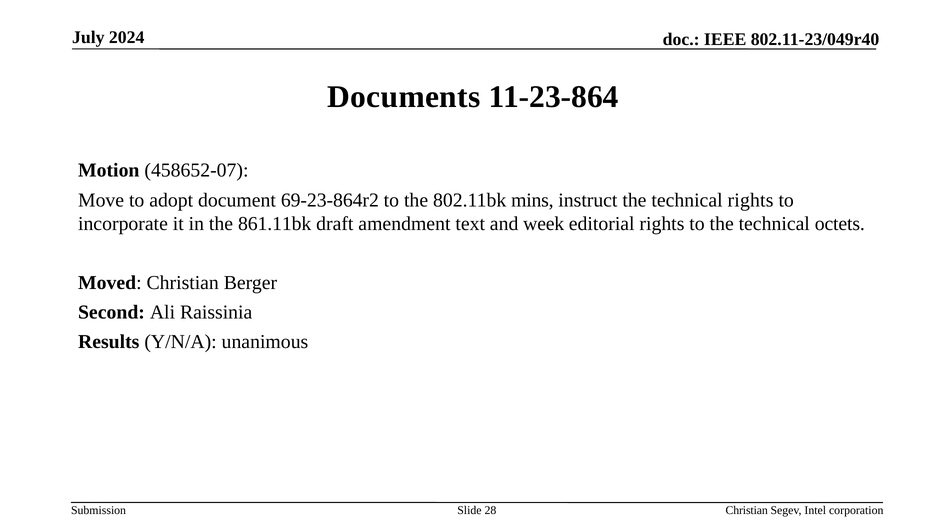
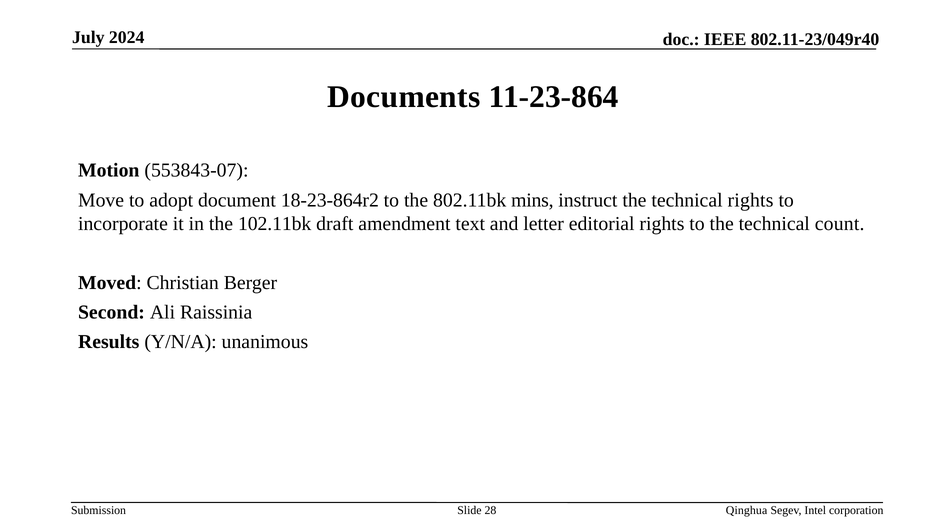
458652-07: 458652-07 -> 553843-07
69-23-864r2: 69-23-864r2 -> 18-23-864r2
861.11bk: 861.11bk -> 102.11bk
week: week -> letter
octets: octets -> count
Christian at (747, 510): Christian -> Qinghua
